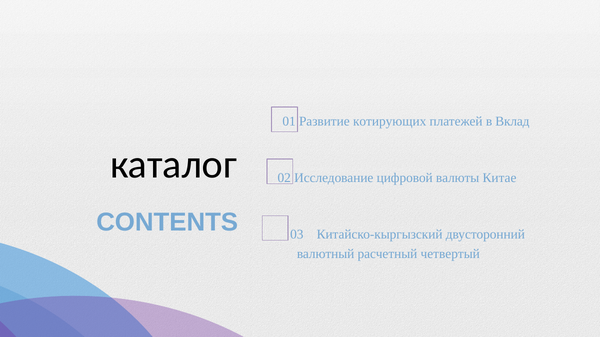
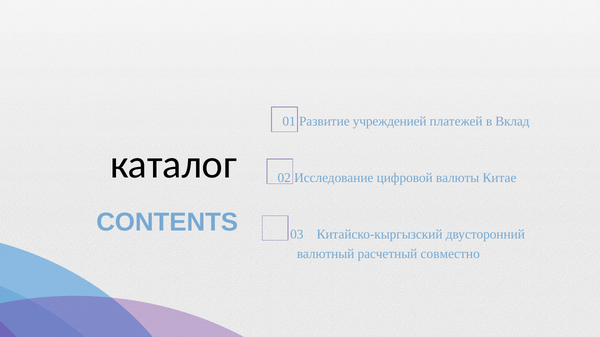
котирующих: котирующих -> учрежденией
четвертый: четвертый -> совместно
